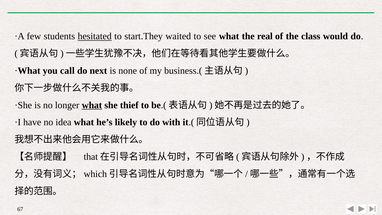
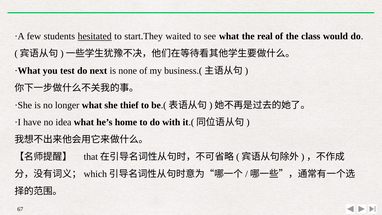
call: call -> test
what at (92, 105) underline: present -> none
likely: likely -> home
